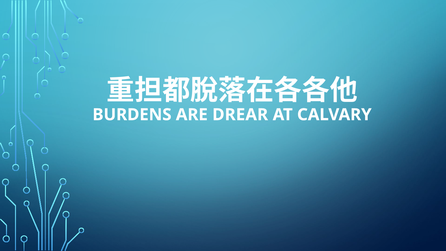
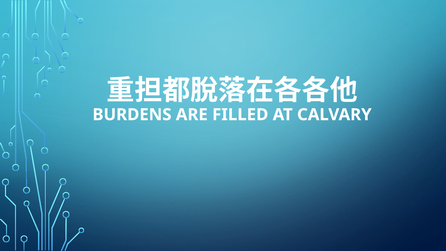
DREAR: DREAR -> FILLED
